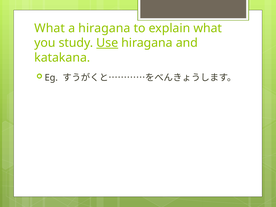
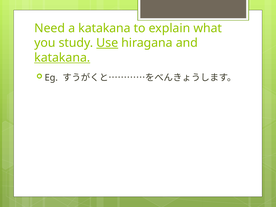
What at (50, 28): What -> Need
a hiragana: hiragana -> katakana
katakana at (62, 58) underline: none -> present
